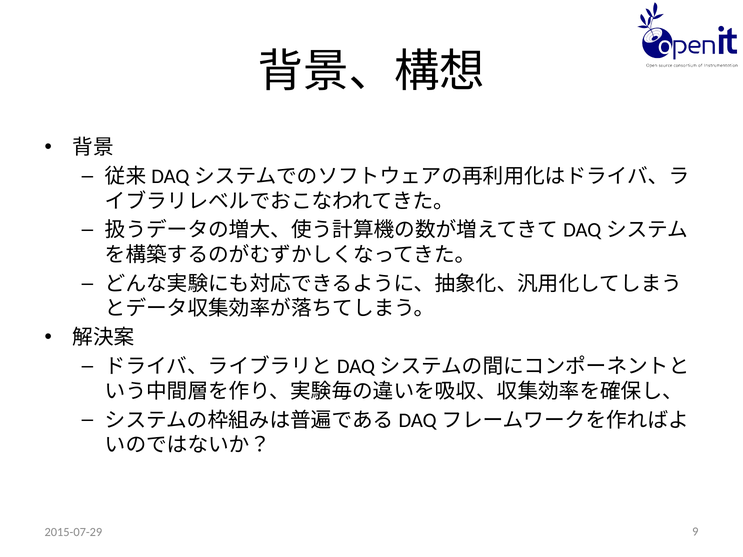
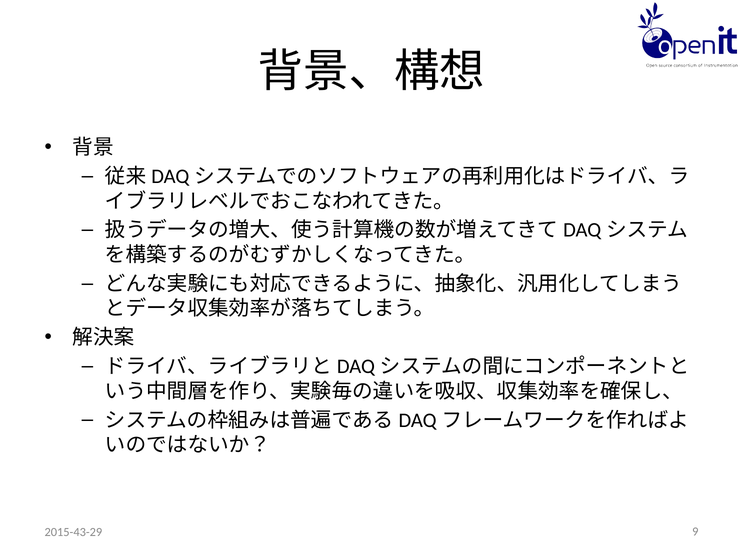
2015-07-29: 2015-07-29 -> 2015-43-29
